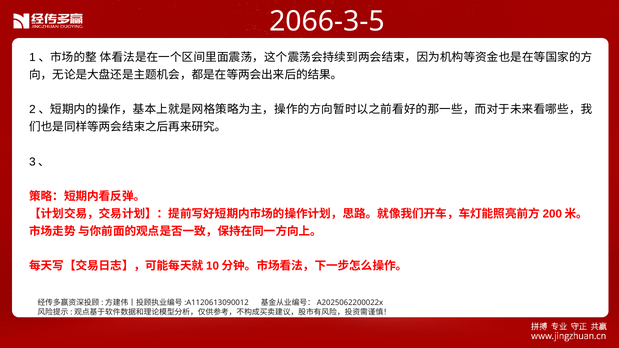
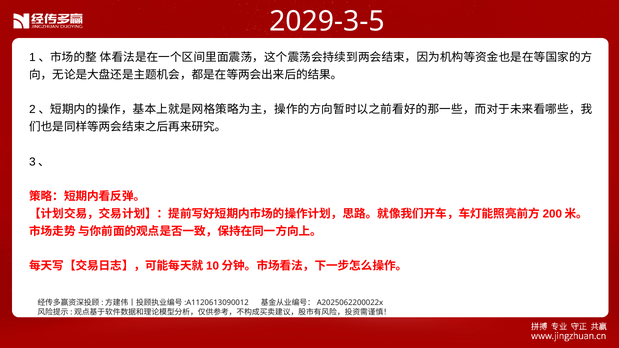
2066-3-5: 2066-3-5 -> 2029-3-5
